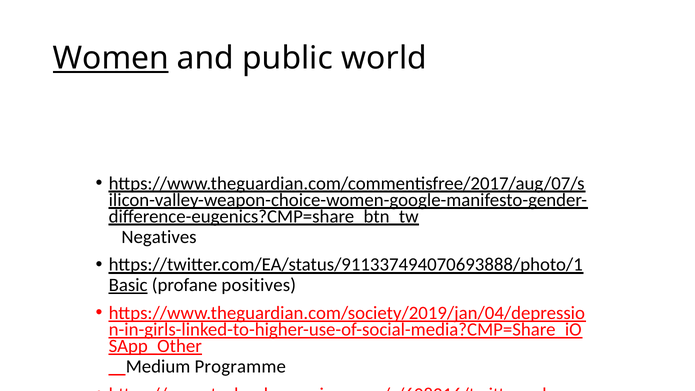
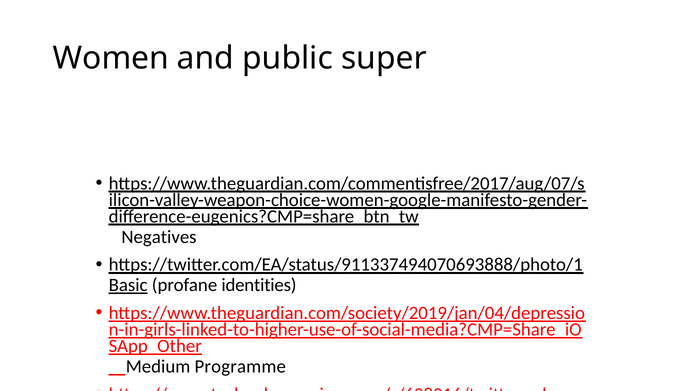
Women underline: present -> none
world: world -> super
positives: positives -> identities
